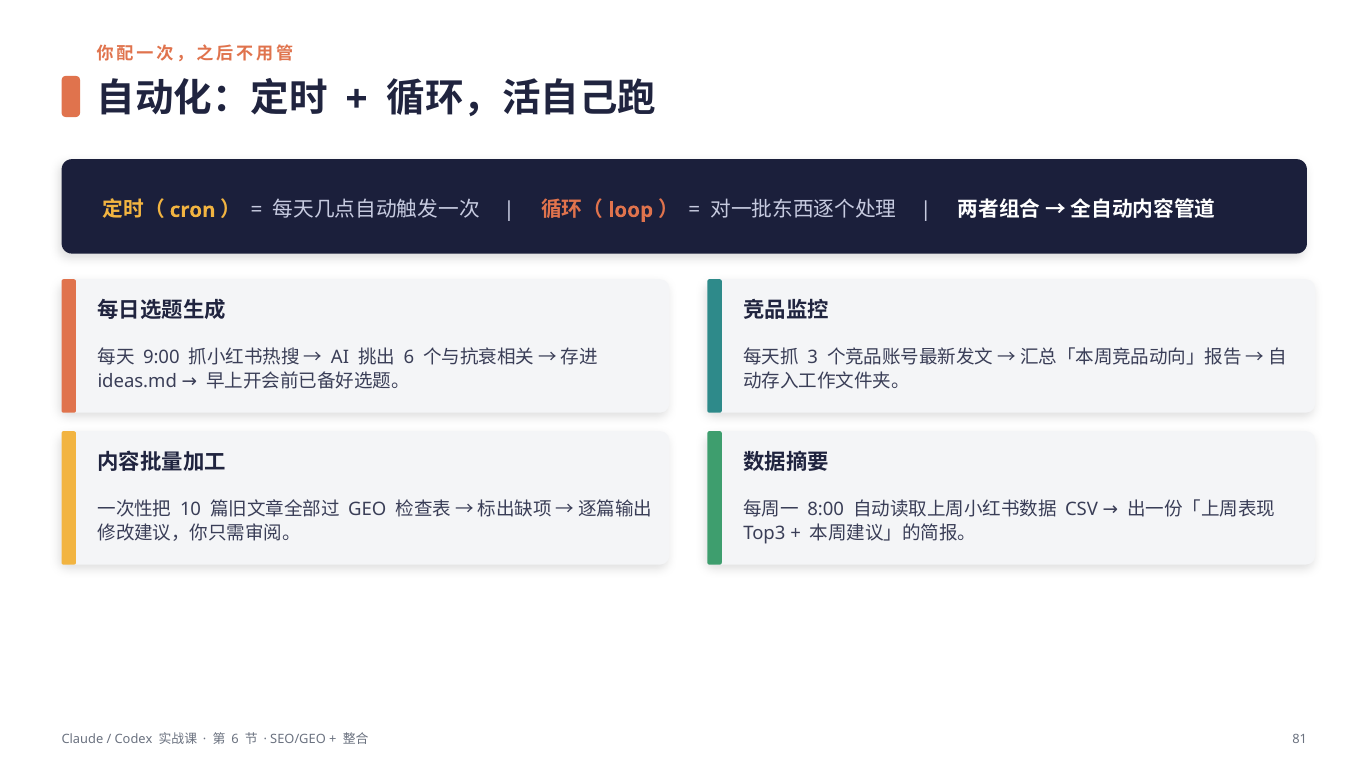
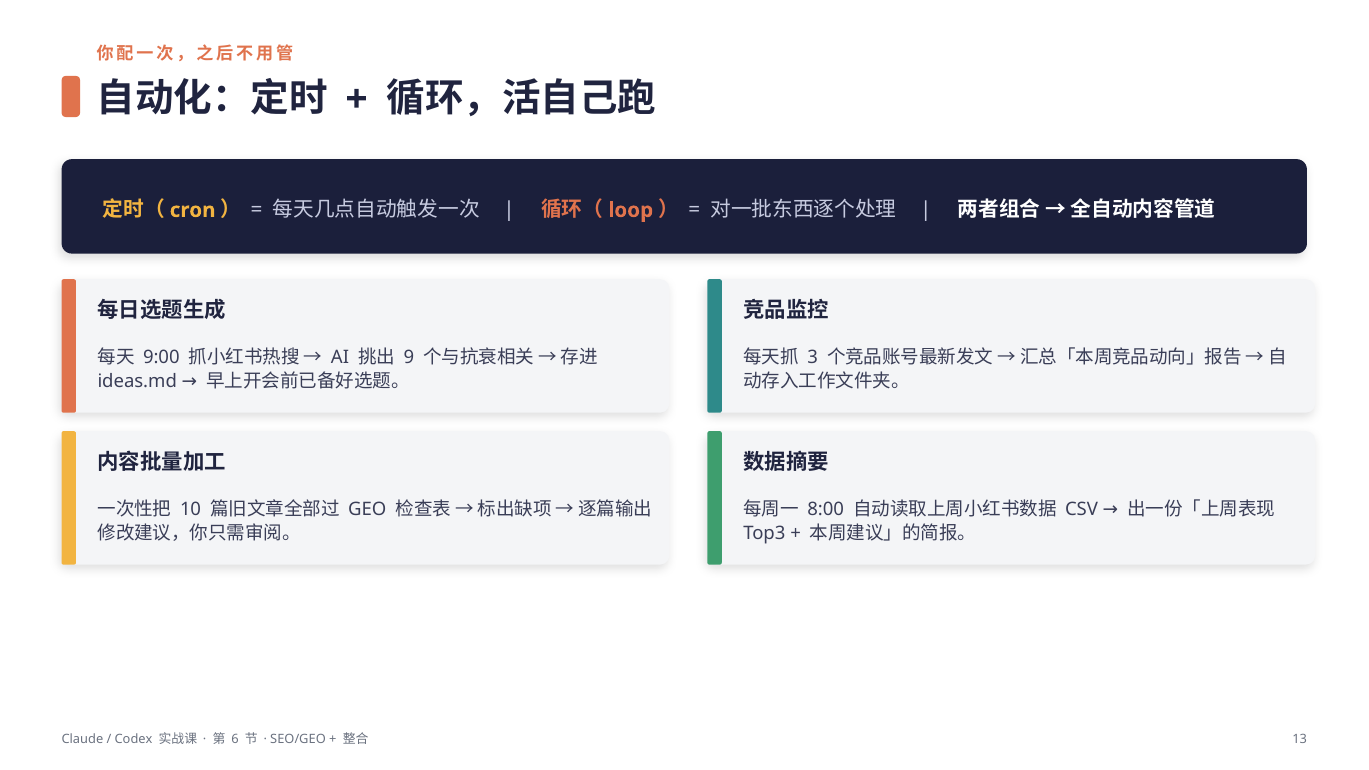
6 at (409, 358): 6 -> 9
81: 81 -> 13
